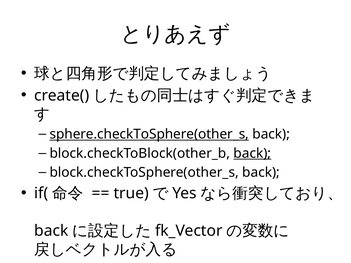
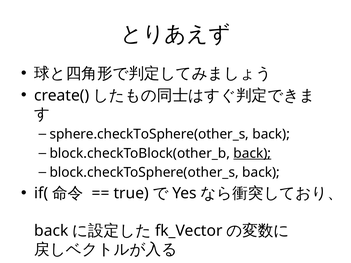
sphere.checkToSphere(other_s underline: present -> none
